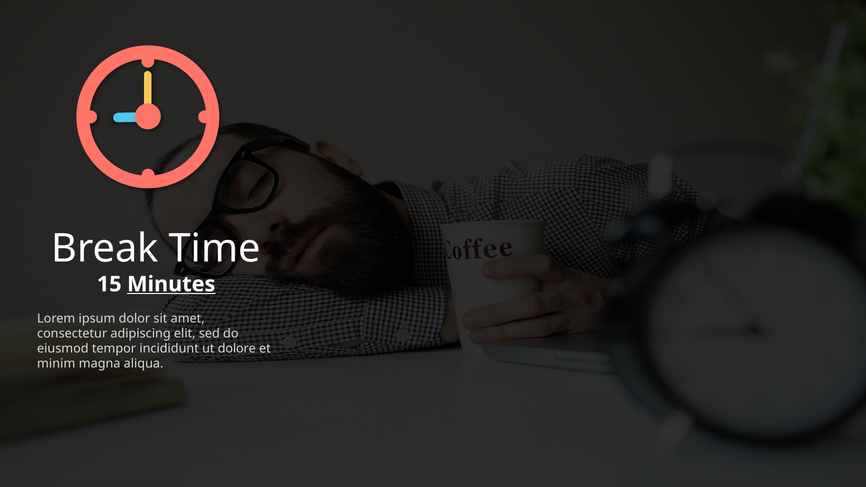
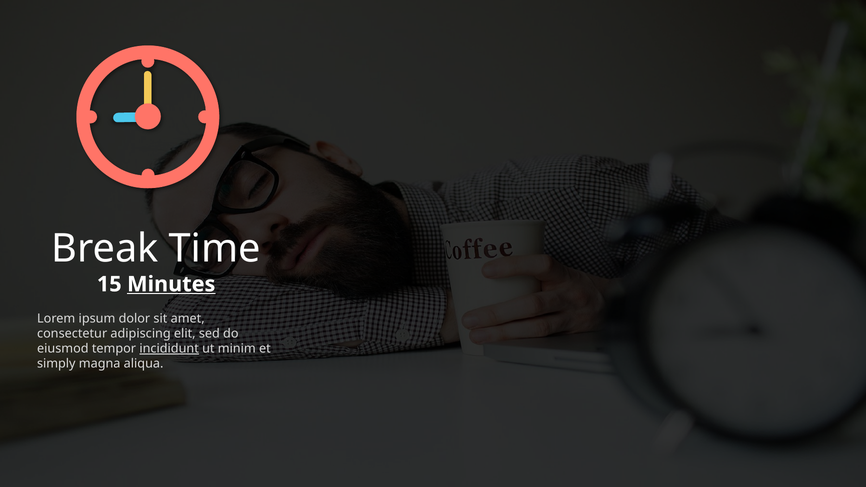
incididunt underline: none -> present
dolore: dolore -> minim
minim: minim -> simply
